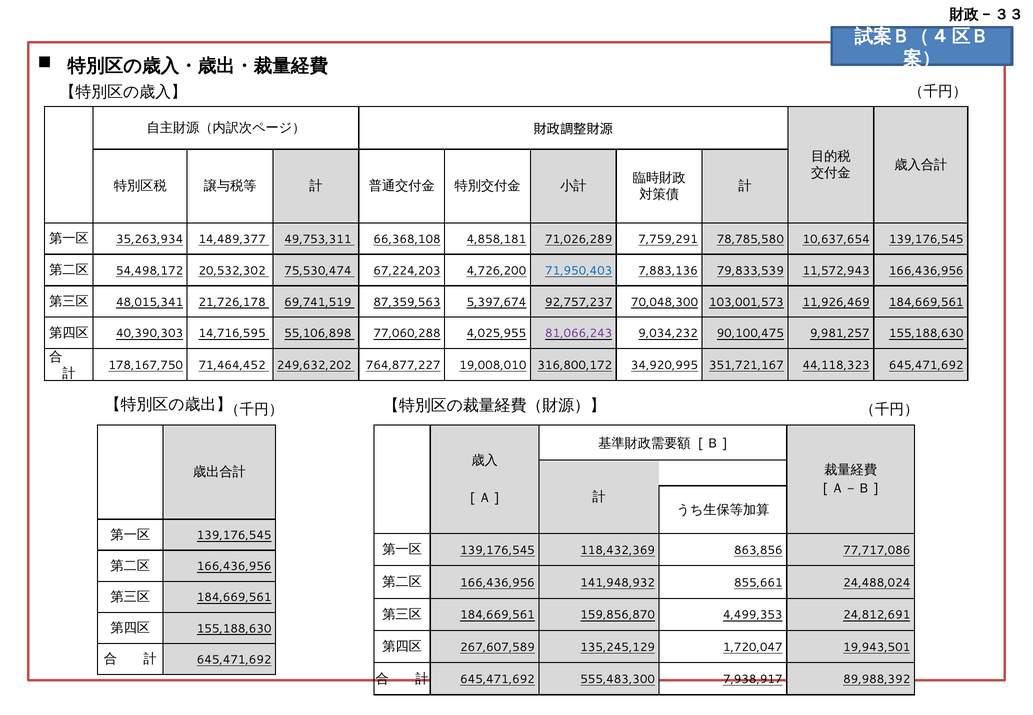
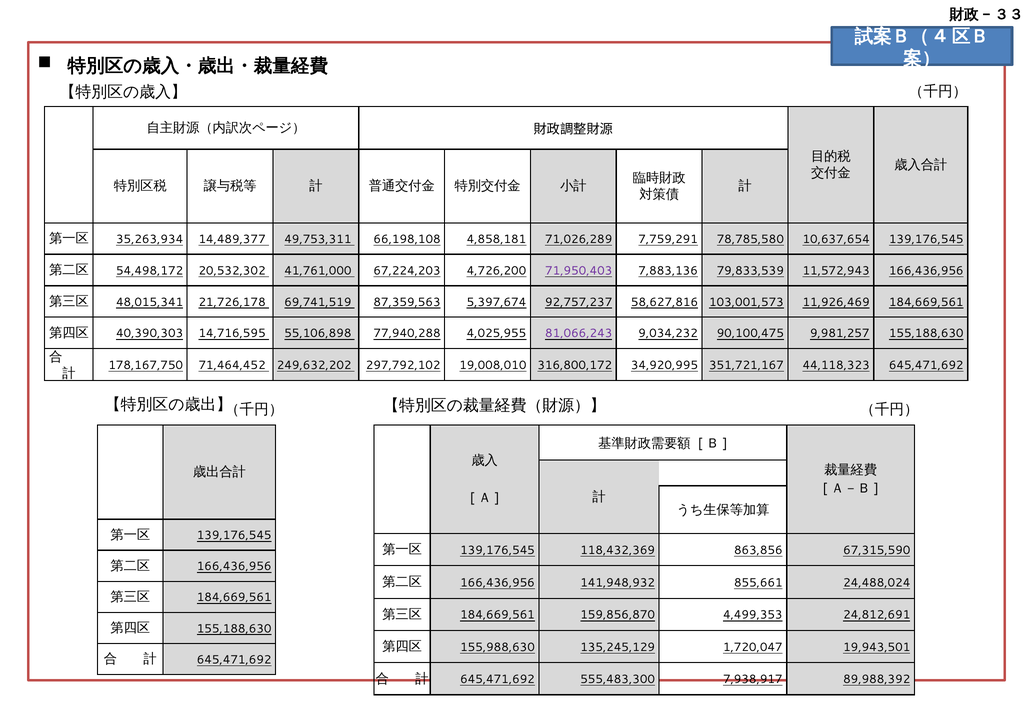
66,368,108: 66,368,108 -> 66,198,108
75,530,474: 75,530,474 -> 41,761,000
71,950,403 colour: blue -> purple
70,048,300: 70,048,300 -> 58,627,816
77,060,288: 77,060,288 -> 77,940,288
764,877,227: 764,877,227 -> 297,792,102
77,717,086: 77,717,086 -> 67,315,590
267,607,589: 267,607,589 -> 155,988,630
